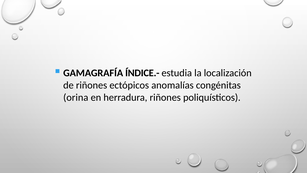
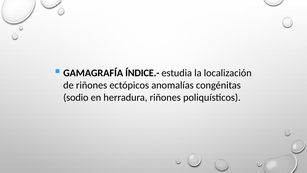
orina: orina -> sodio
